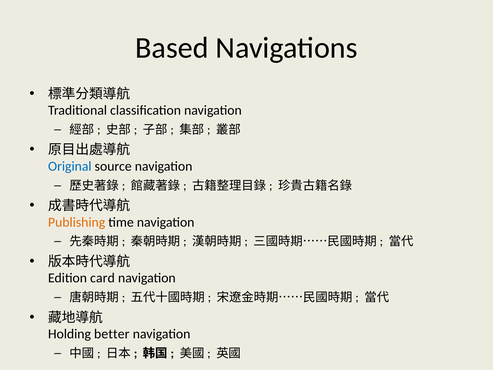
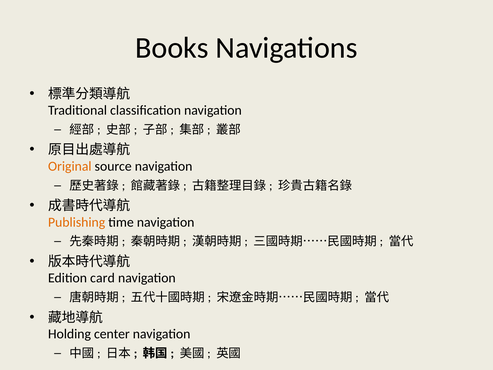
Based: Based -> Books
Original colour: blue -> orange
better: better -> center
